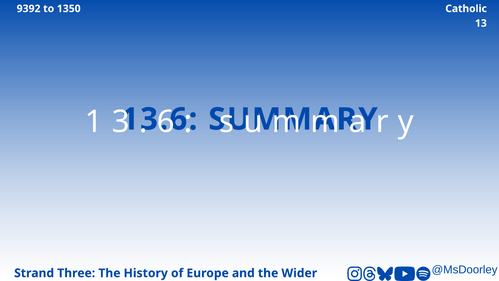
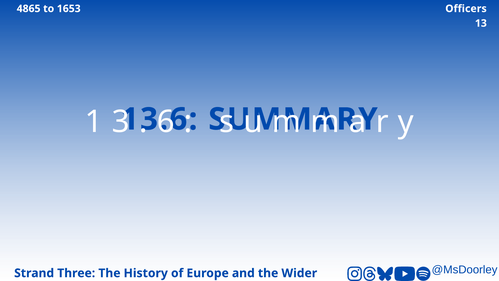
9392: 9392 -> 4865
1350: 1350 -> 1653
Catholic: Catholic -> Officers
